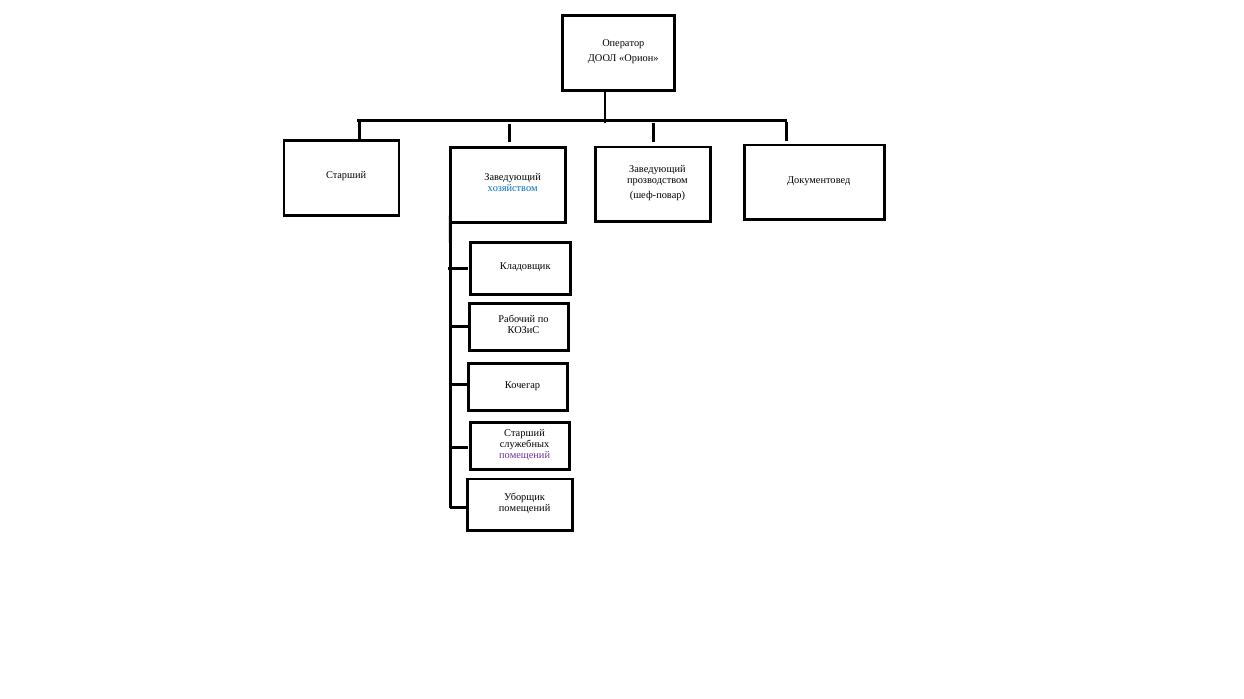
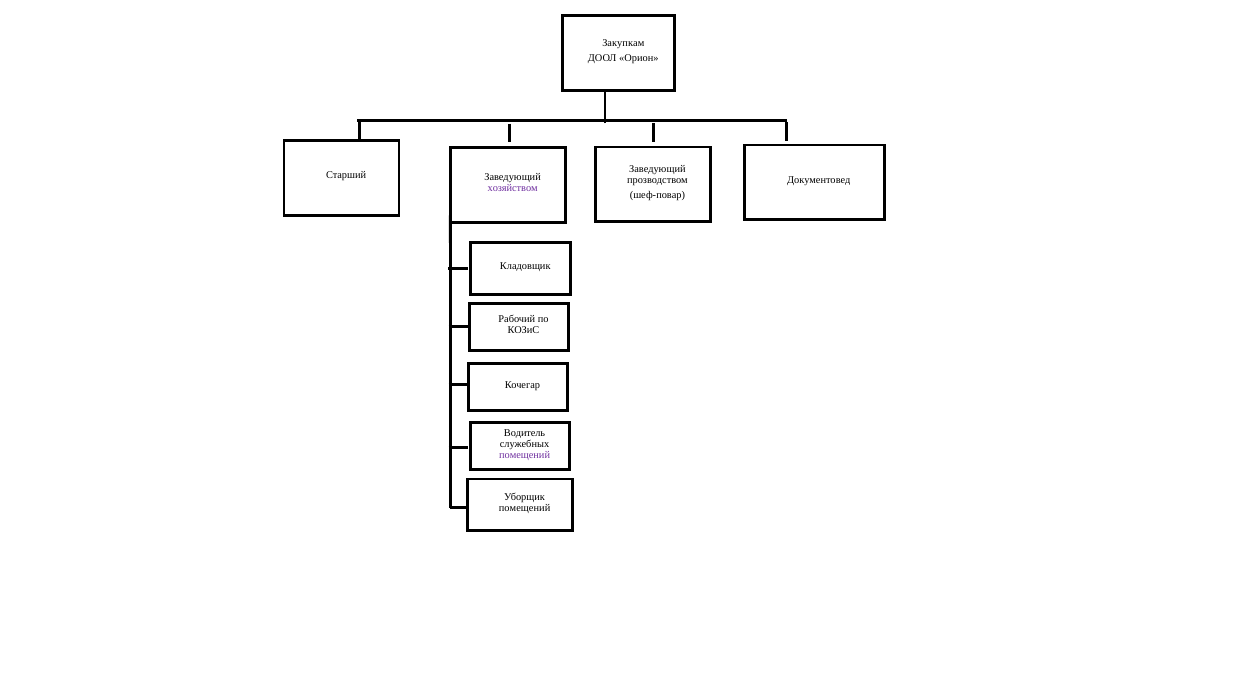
Оператор: Оператор -> Закупкам
хозяйством colour: blue -> purple
Старший at (524, 433): Старший -> Водитель
